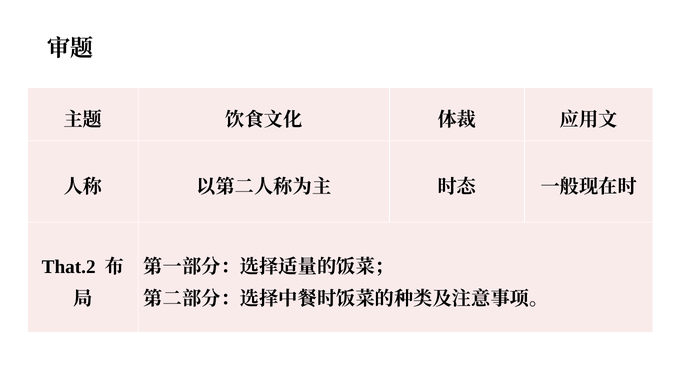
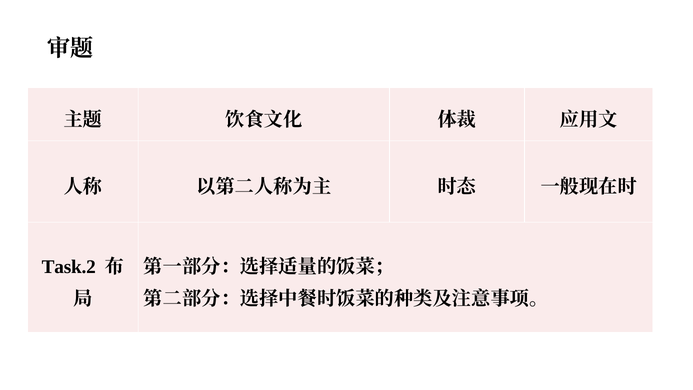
That.2: That.2 -> Task.2
